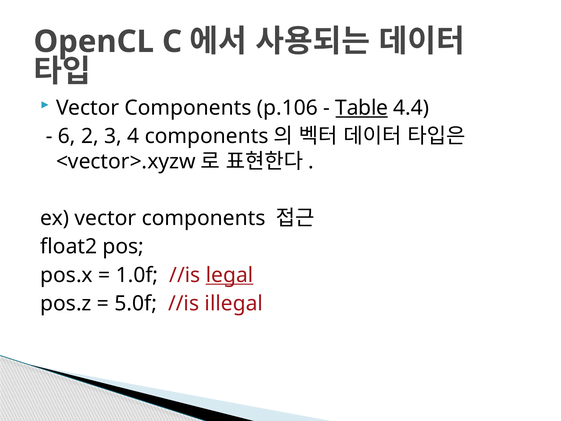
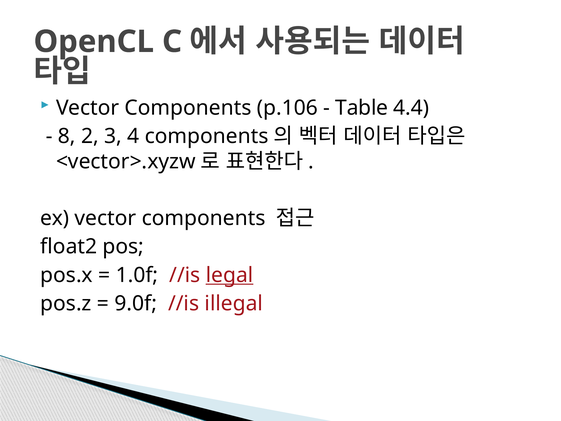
Table underline: present -> none
6: 6 -> 8
5.0f: 5.0f -> 9.0f
